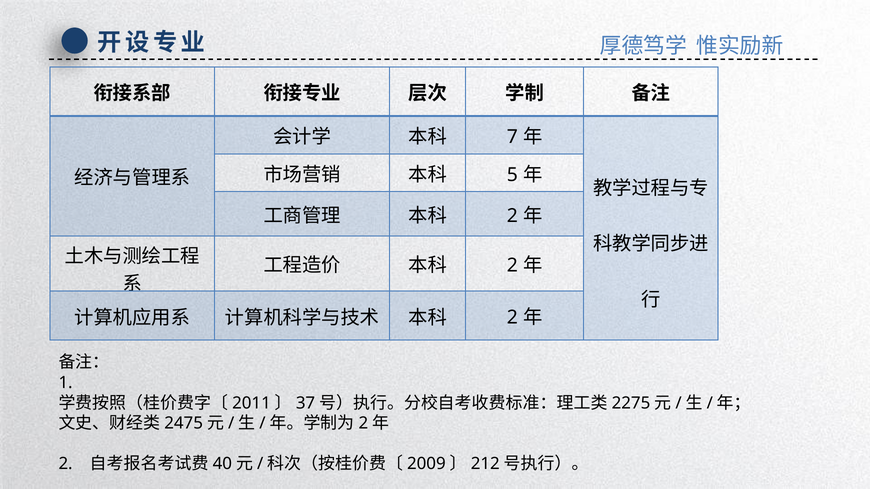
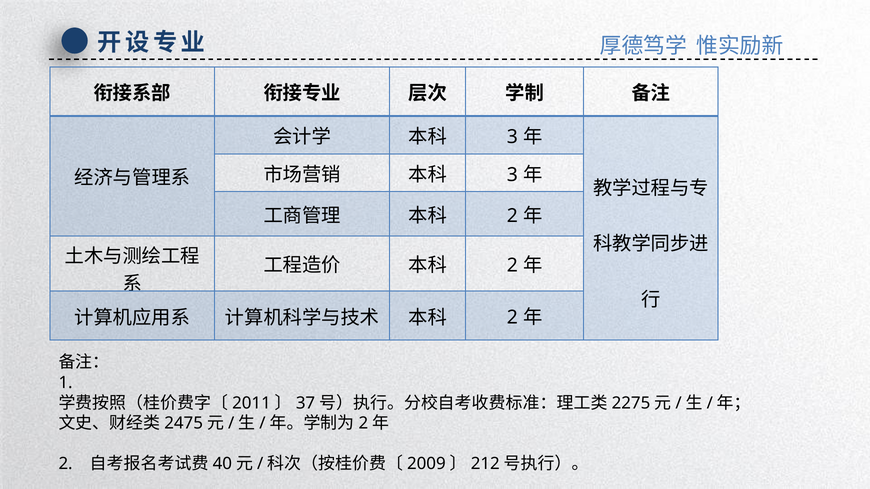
7 at (512, 137): 7 -> 3
5 at (512, 175): 5 -> 3
